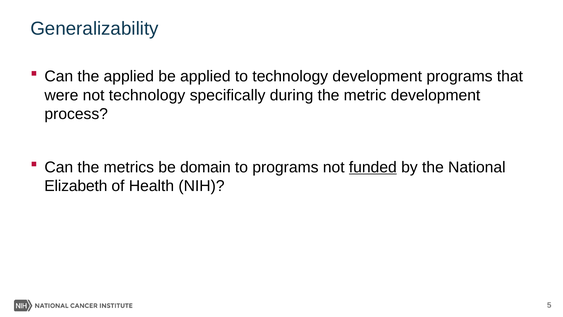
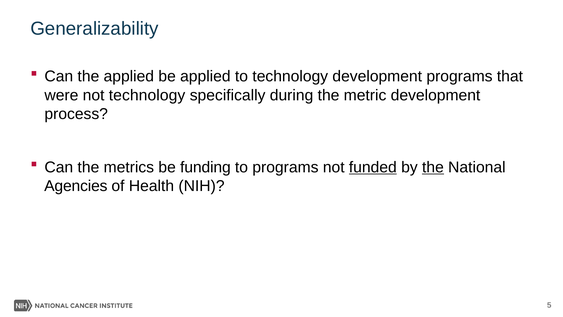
domain: domain -> funding
the at (433, 167) underline: none -> present
Elizabeth: Elizabeth -> Agencies
